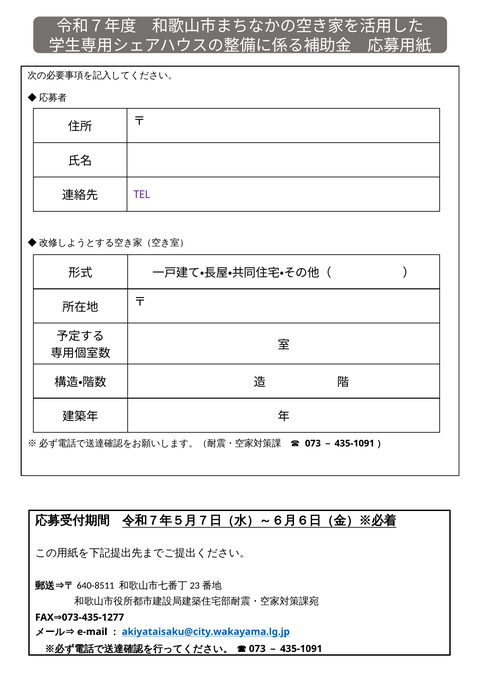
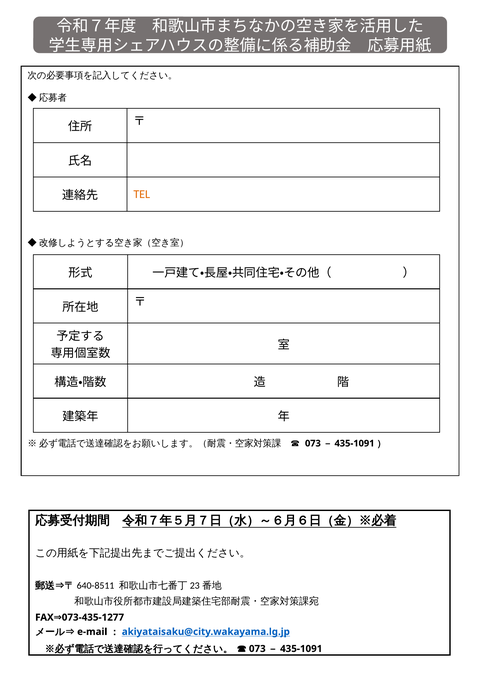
TEL colour: purple -> orange
